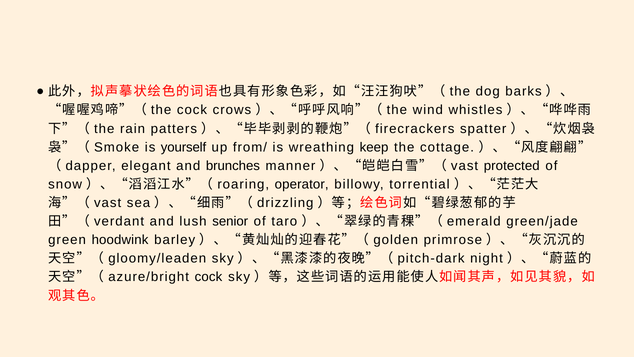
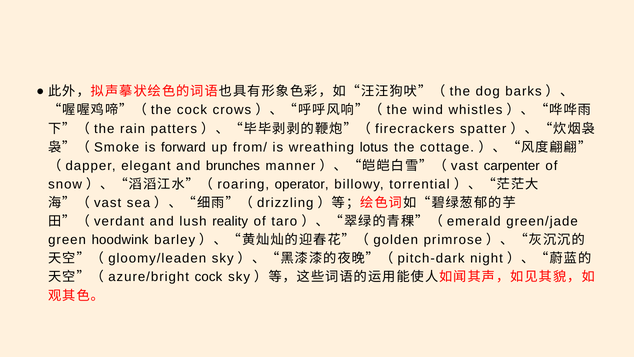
yourself: yourself -> forward
keep: keep -> lotus
protected: protected -> carpenter
senior: senior -> reality
